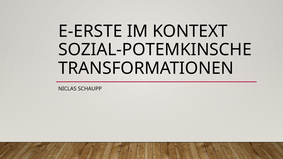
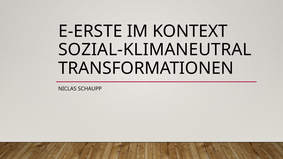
SOZIAL-POTEMKINSCHE: SOZIAL-POTEMKINSCHE -> SOZIAL-KLIMANEUTRAL
